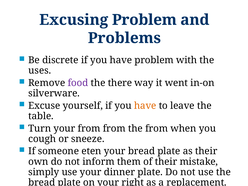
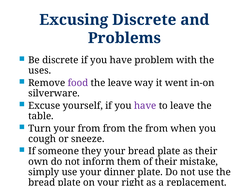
Excusing Problem: Problem -> Discrete
the there: there -> leave
have at (145, 106) colour: orange -> purple
eten: eten -> they
